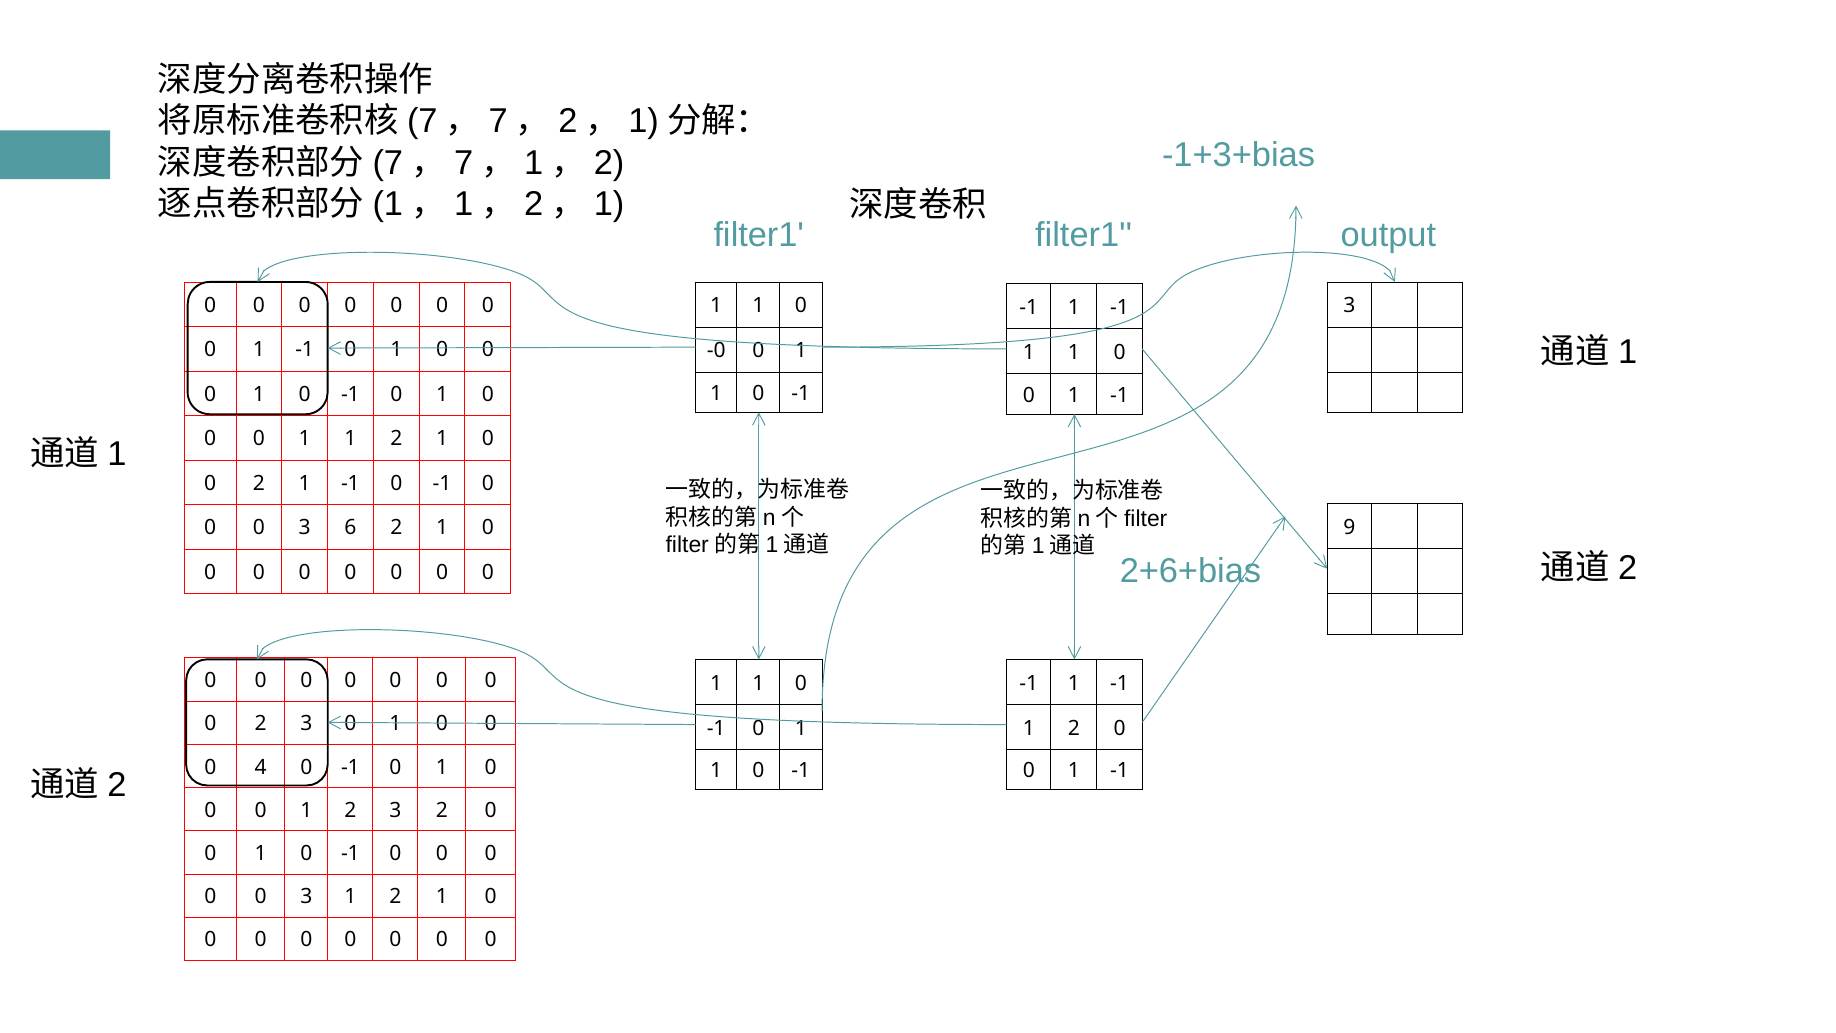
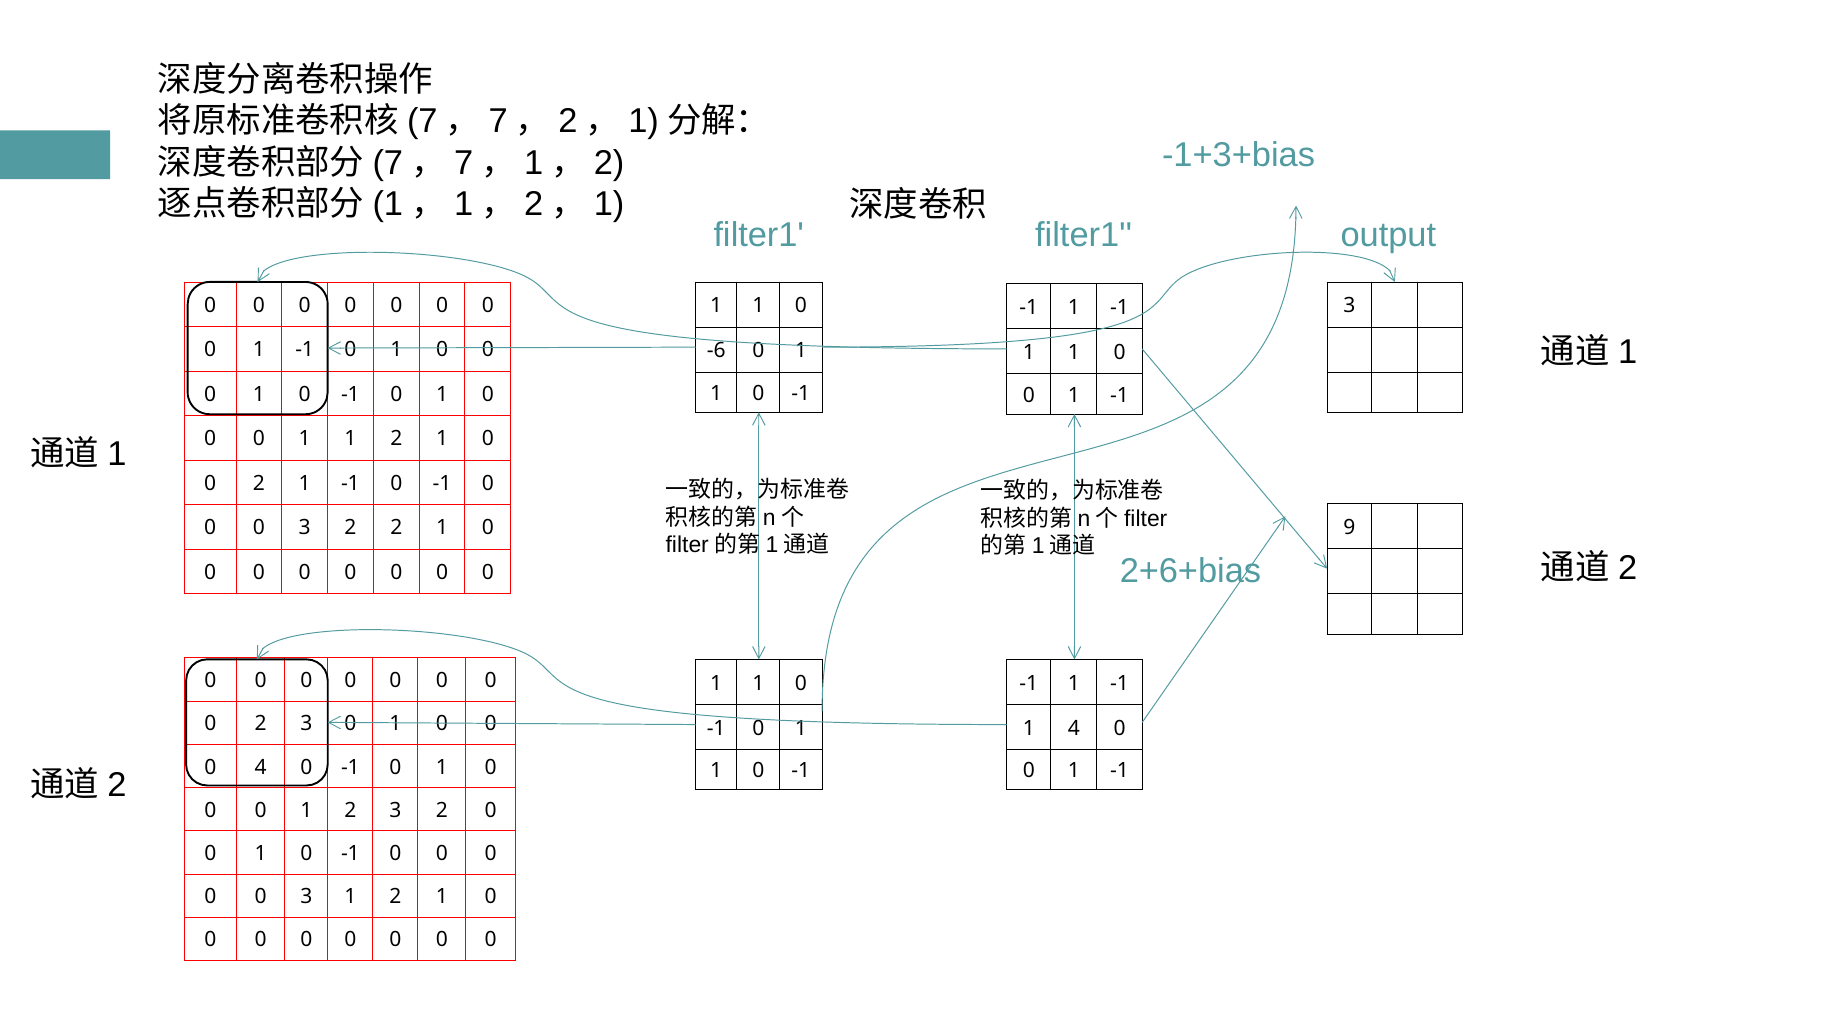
-0: -0 -> -6
0 3 6: 6 -> 2
2 at (1074, 728): 2 -> 4
